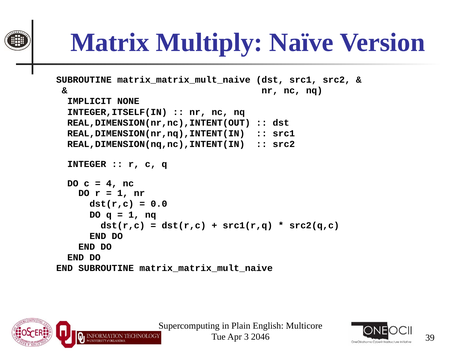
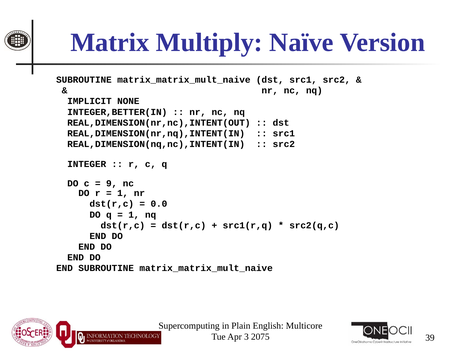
INTEGER,ITSELF(IN: INTEGER,ITSELF(IN -> INTEGER,BETTER(IN
4: 4 -> 9
2046: 2046 -> 2075
